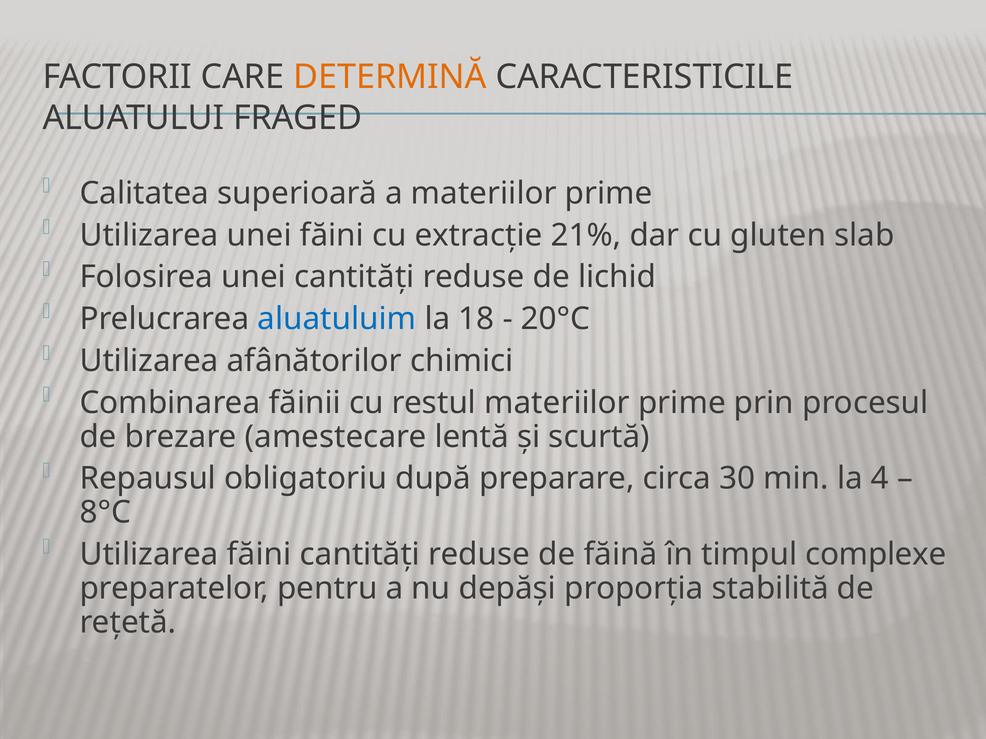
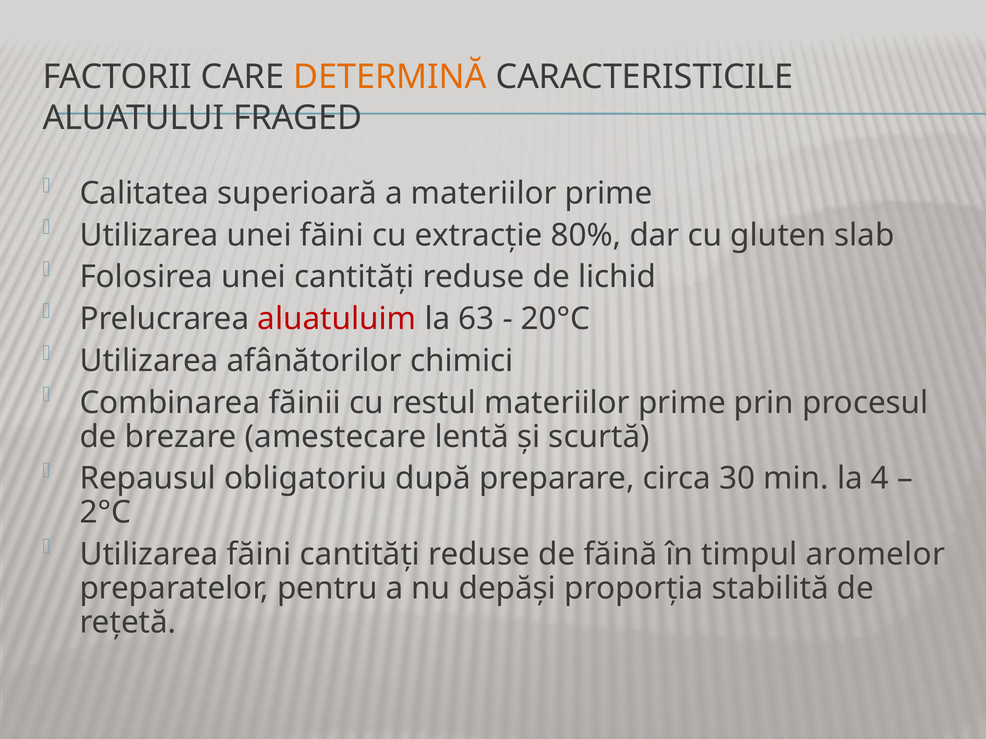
21%: 21% -> 80%
aluatuluim colour: blue -> red
18: 18 -> 63
8°C: 8°C -> 2°C
complexe: complexe -> aromelor
